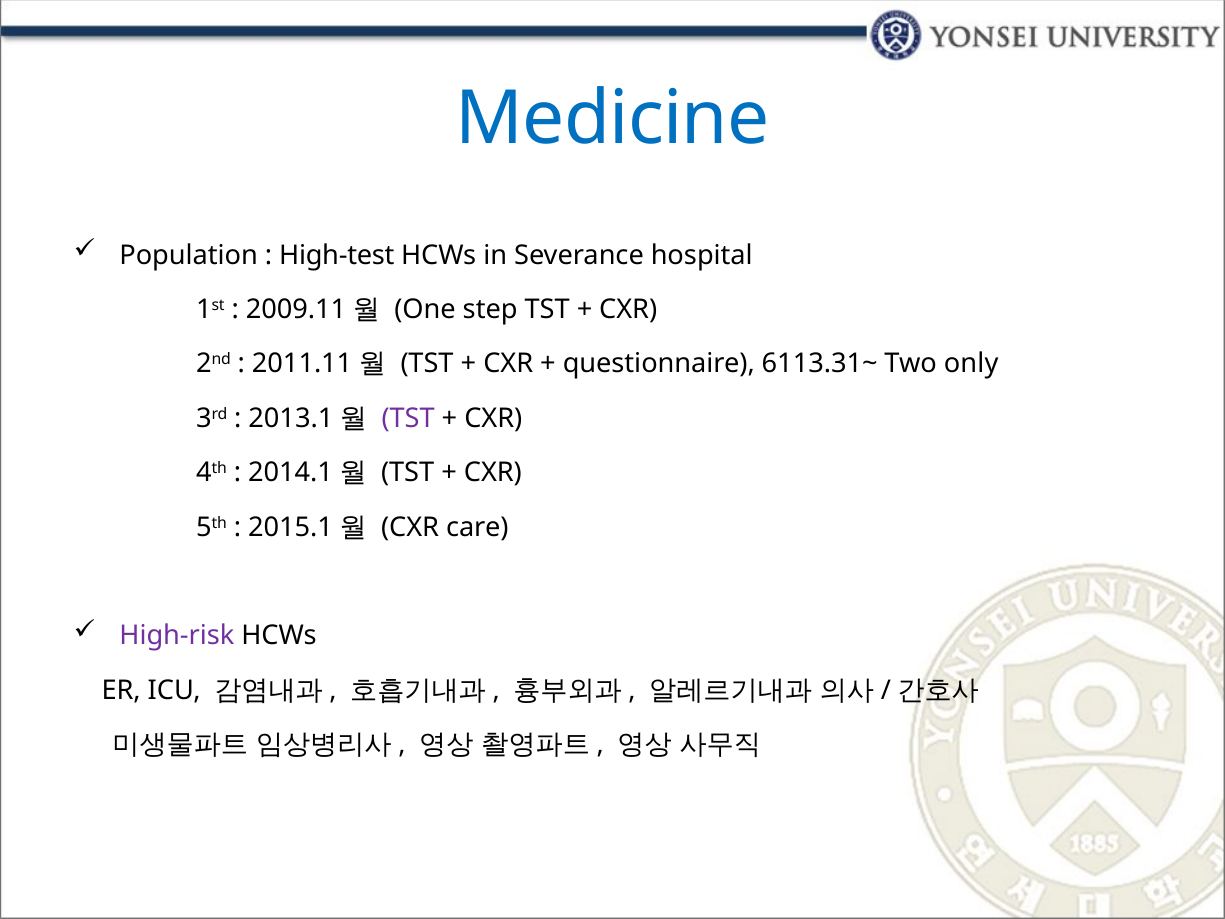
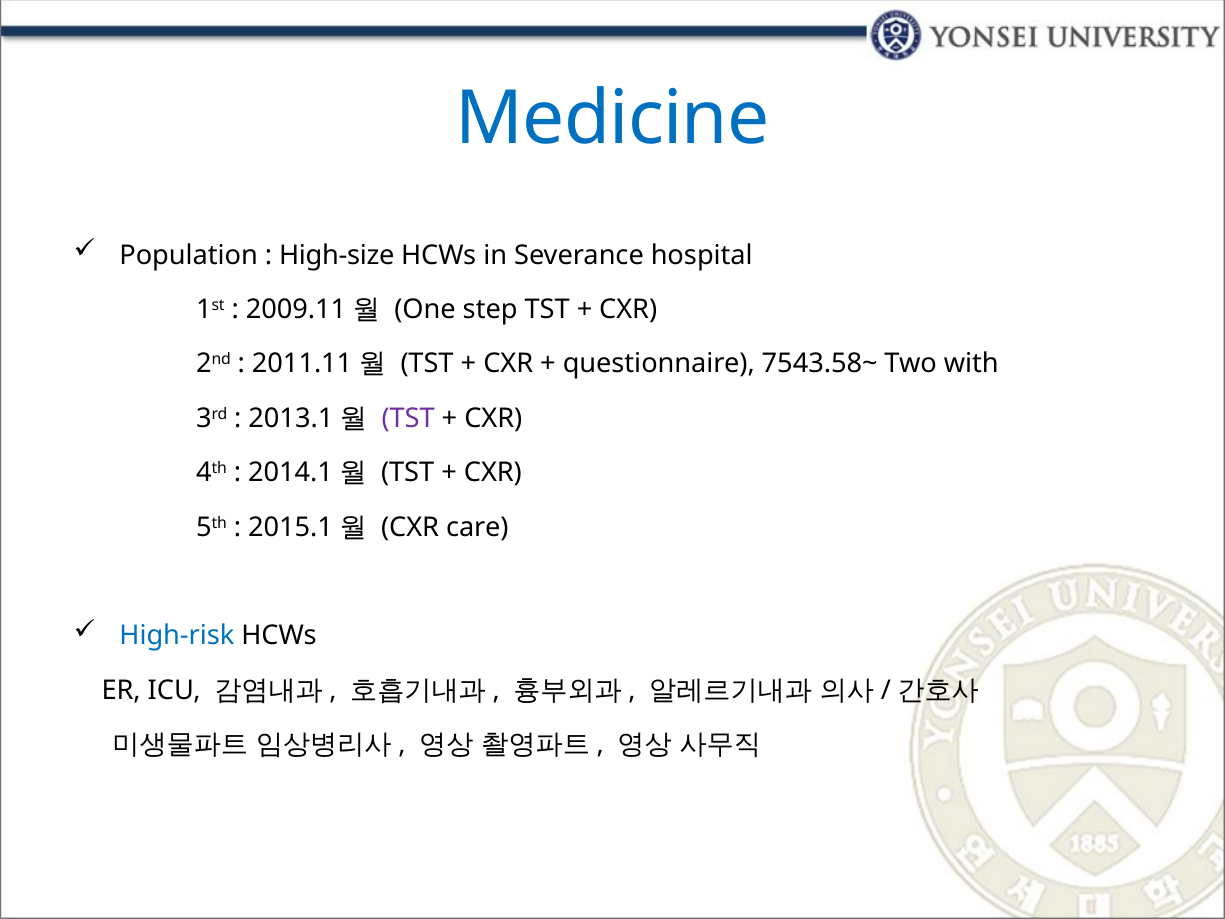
High-test: High-test -> High-size
6113.31~: 6113.31~ -> 7543.58~
only: only -> with
High-risk colour: purple -> blue
